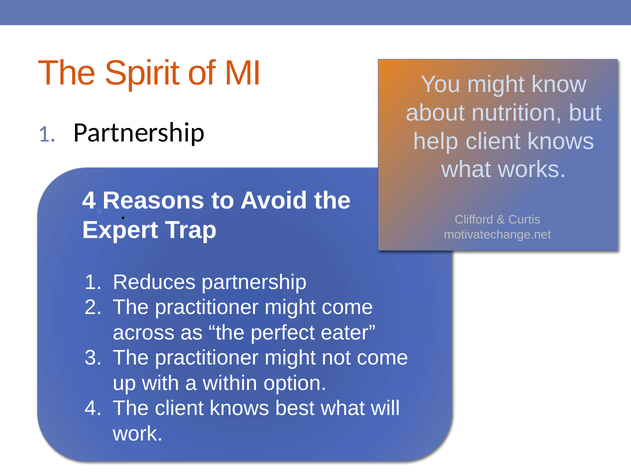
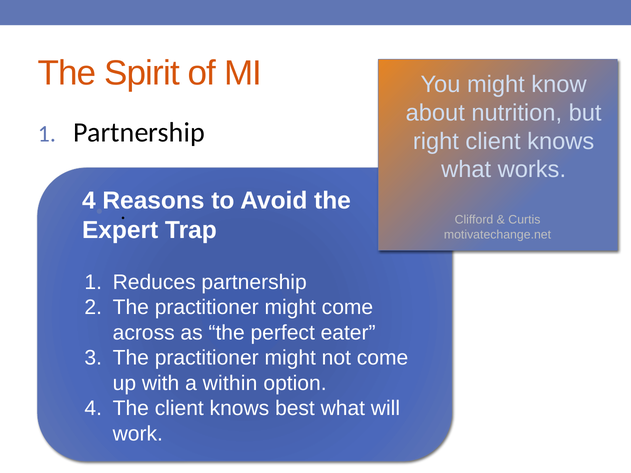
help: help -> right
